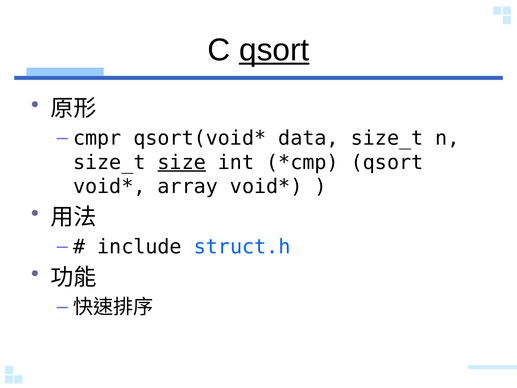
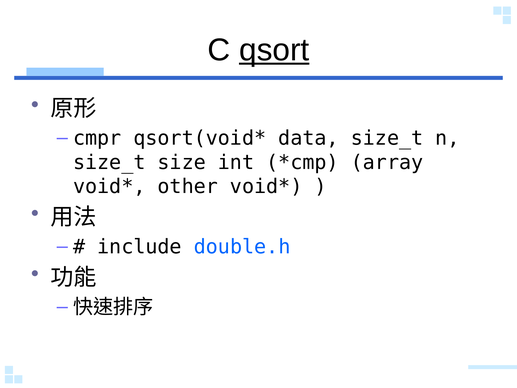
size underline: present -> none
qsort at (387, 162): qsort -> array
array: array -> other
struct.h: struct.h -> double.h
